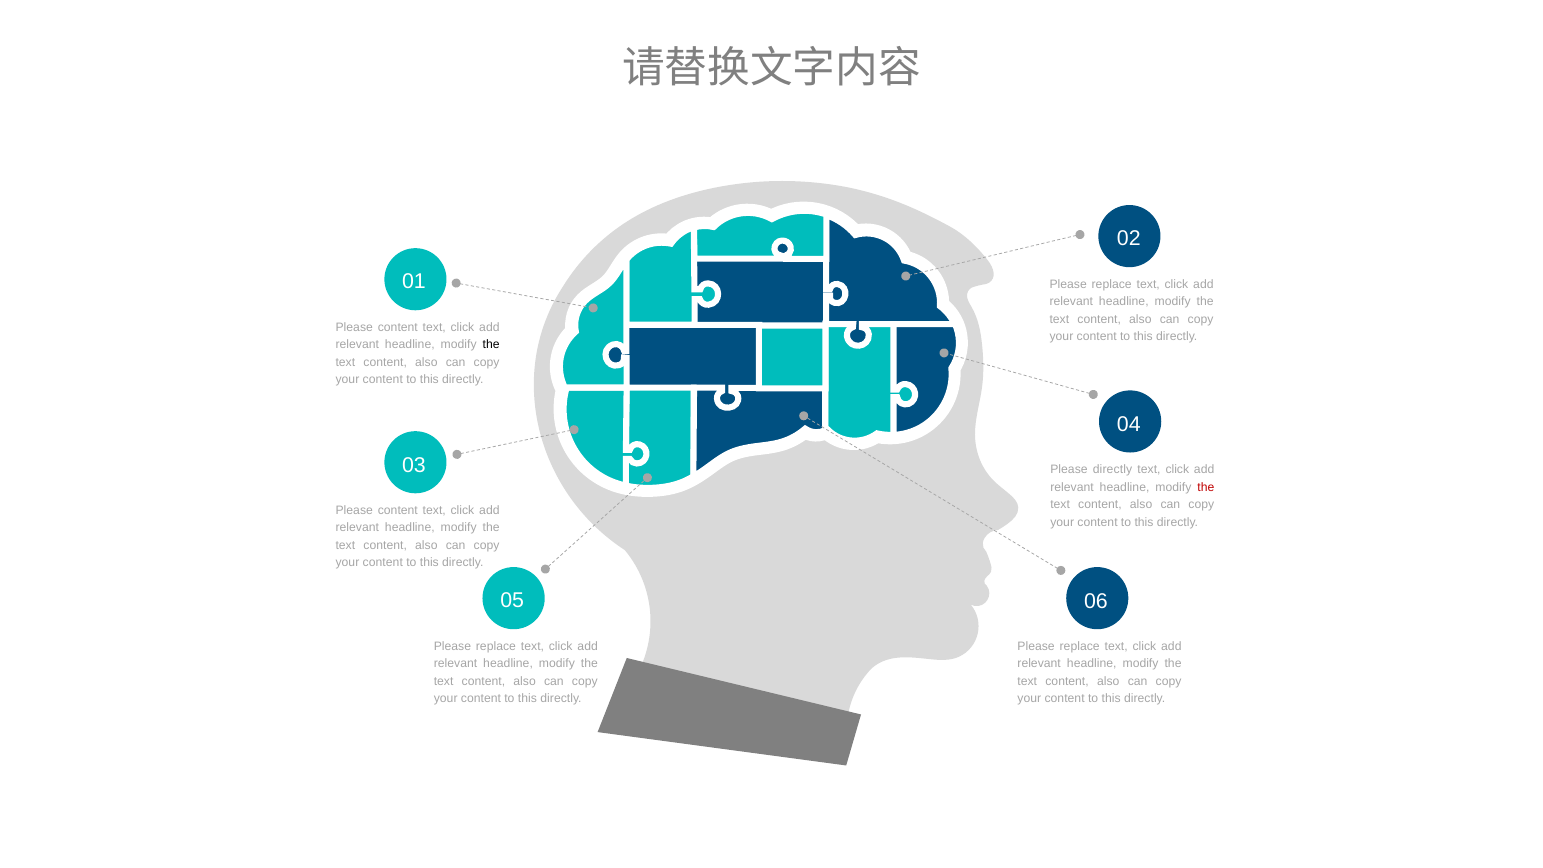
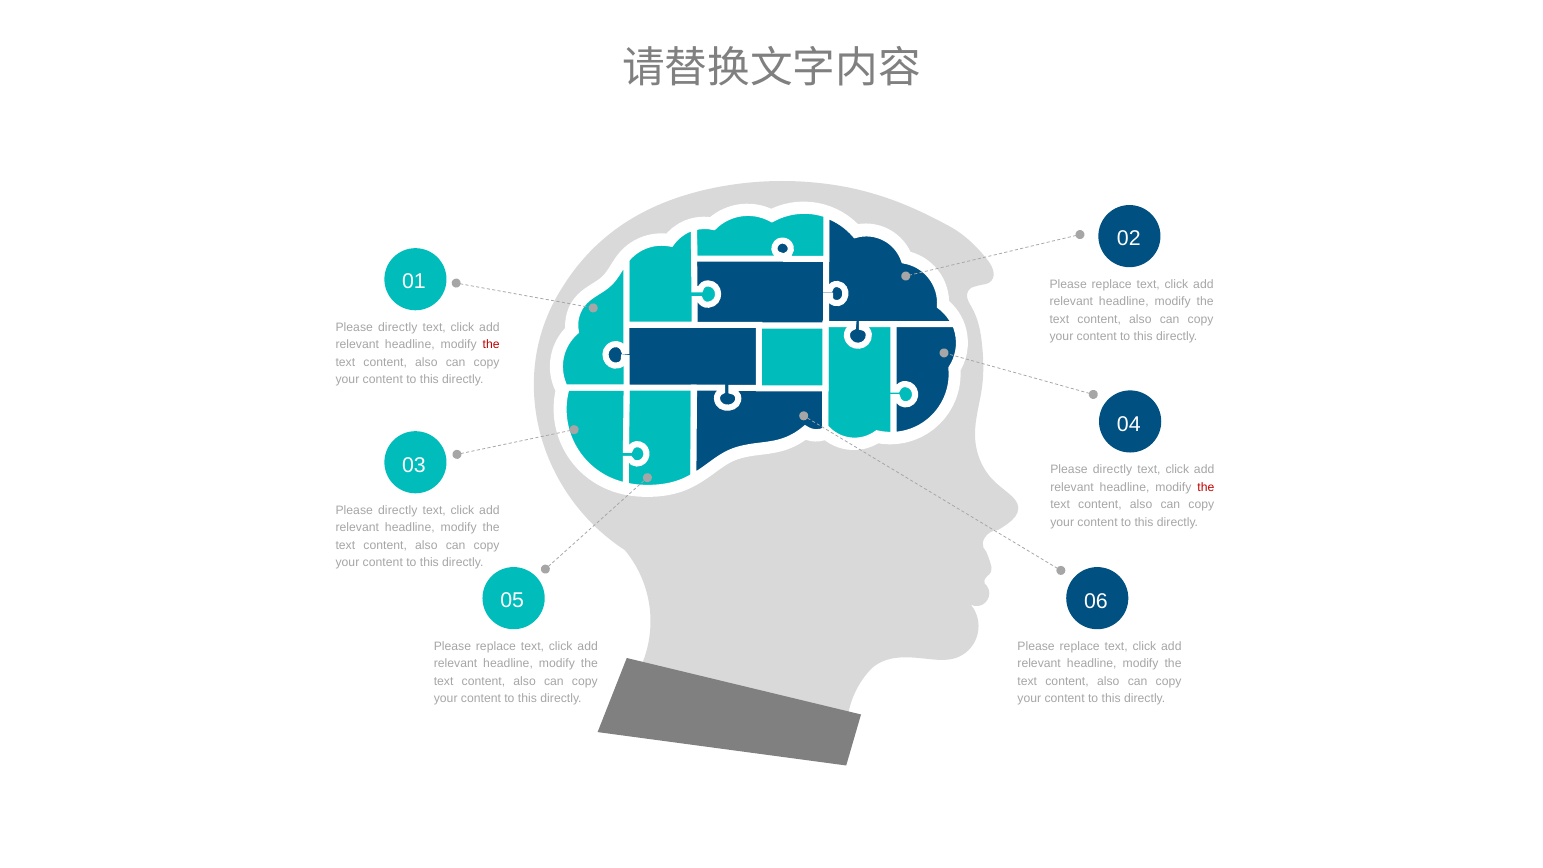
content at (398, 327): content -> directly
the at (491, 345) colour: black -> red
content at (398, 510): content -> directly
